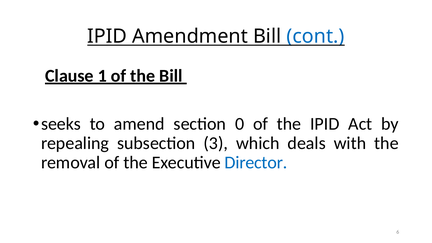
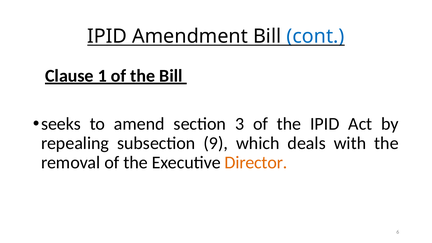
0: 0 -> 3
3: 3 -> 9
Director colour: blue -> orange
